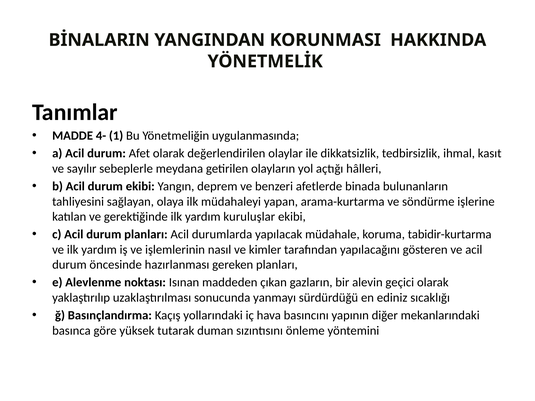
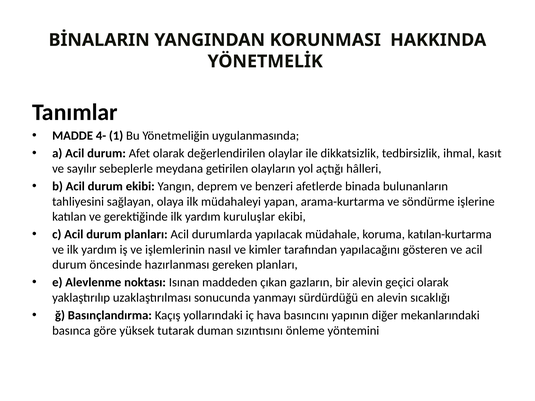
tabidir-kurtarma: tabidir-kurtarma -> katılan-kurtarma
en ediniz: ediniz -> alevin
